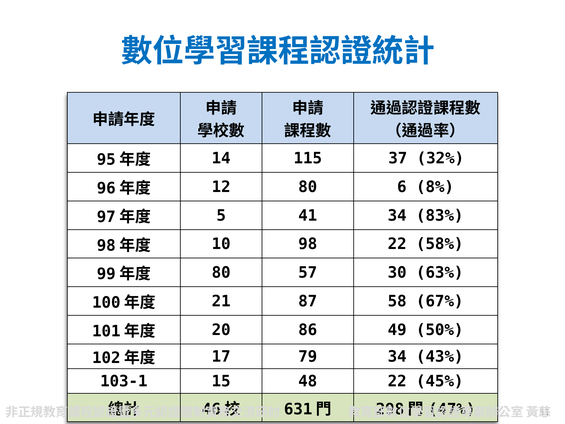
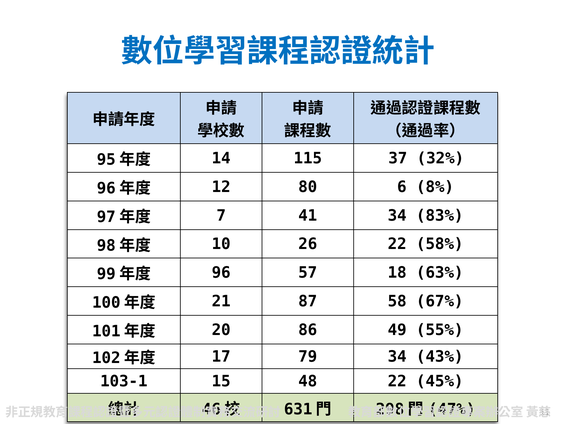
5: 5 -> 7
98: 98 -> 26
80 at (221, 273): 80 -> 96
30: 30 -> 18
50%: 50% -> 55%
